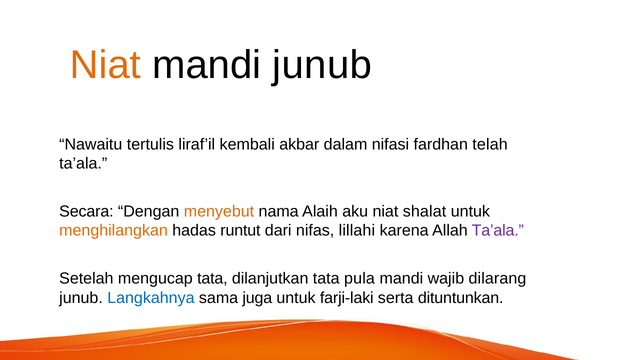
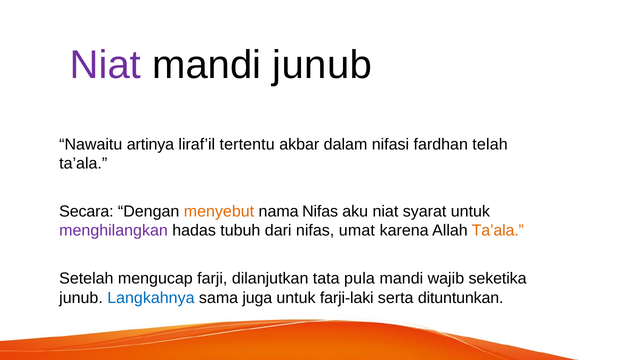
Niat at (106, 65) colour: orange -> purple
tertulis: tertulis -> artinya
kembali: kembali -> tertentu
nama Alaih: Alaih -> Nifas
shalat: shalat -> syarat
menghilangkan colour: orange -> purple
runtut: runtut -> tubuh
lillahi: lillahi -> umat
Ta’ala at (498, 231) colour: purple -> orange
mengucap tata: tata -> farji
dilarang: dilarang -> seketika
